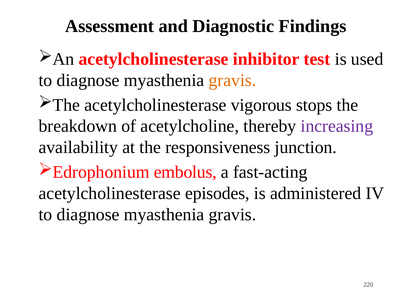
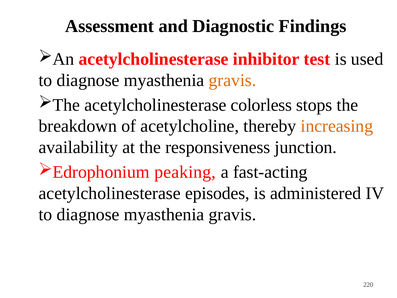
vigorous: vigorous -> colorless
increasing colour: purple -> orange
embolus: embolus -> peaking
